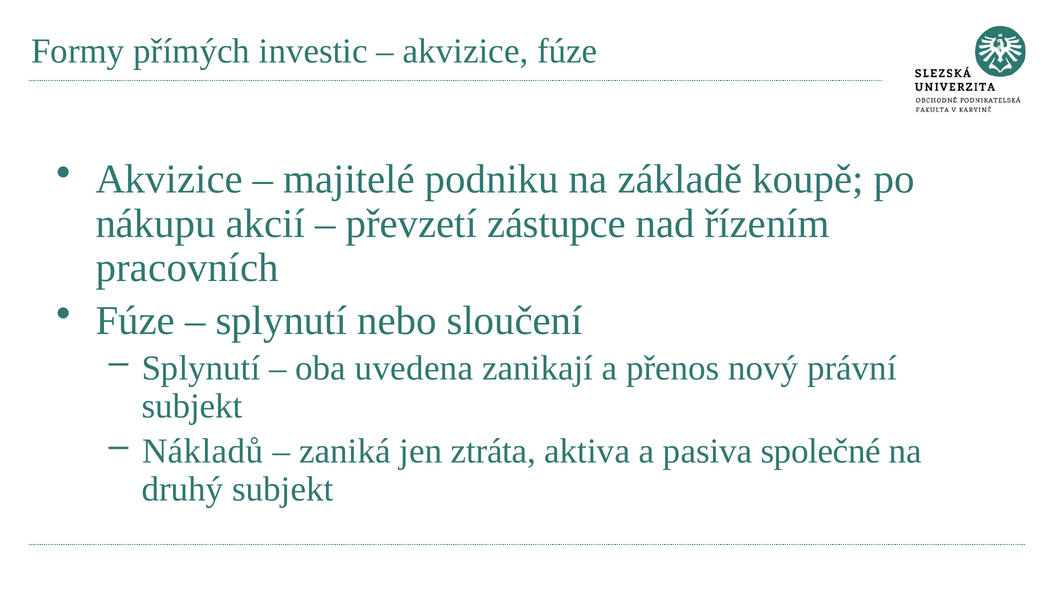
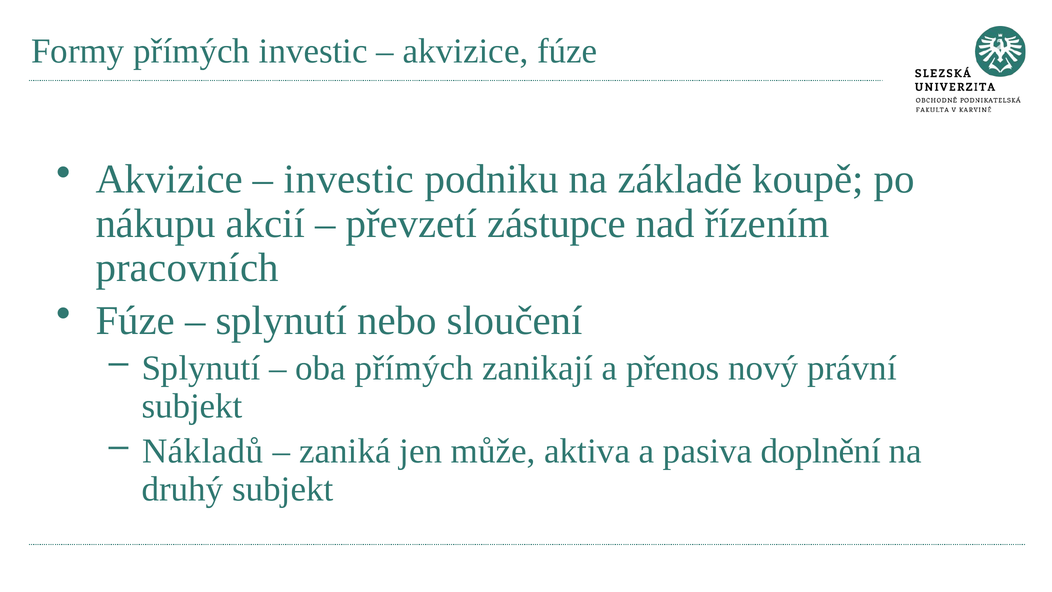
majitelé at (349, 179): majitelé -> investic
oba uvedena: uvedena -> přímých
ztráta: ztráta -> může
společné: společné -> doplnění
